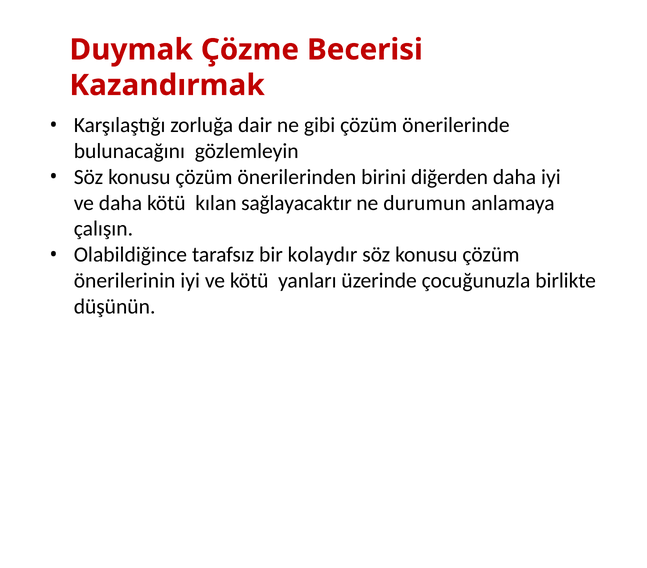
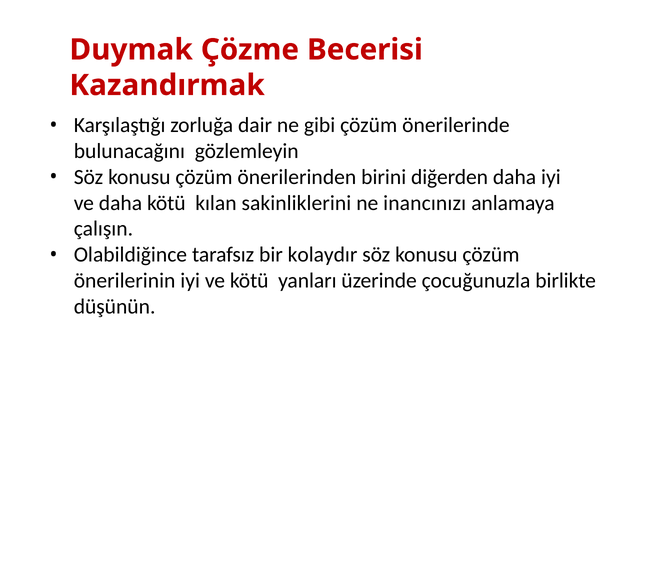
sağlayacaktır: sağlayacaktır -> sakinliklerini
durumun: durumun -> inancınızı
